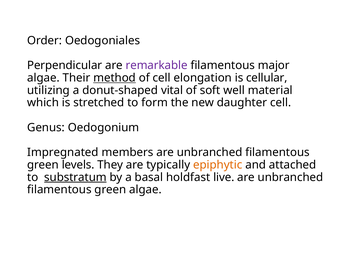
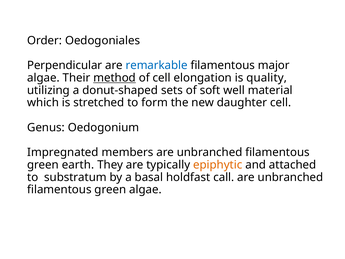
remarkable colour: purple -> blue
cellular: cellular -> quality
vital: vital -> sets
levels: levels -> earth
substratum underline: present -> none
live: live -> call
